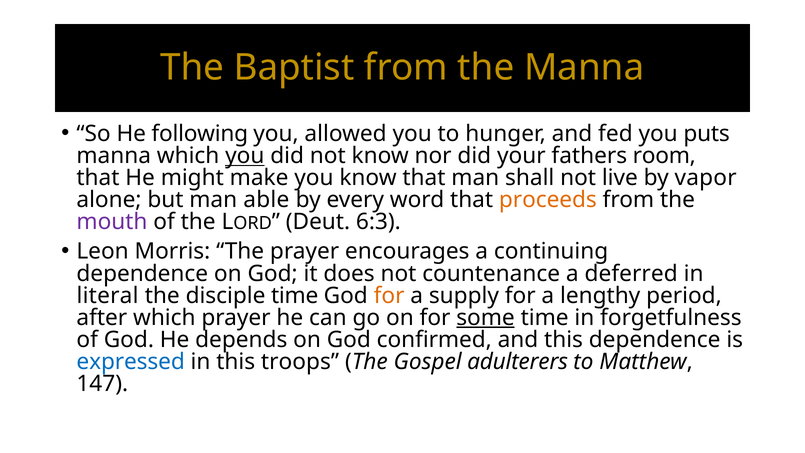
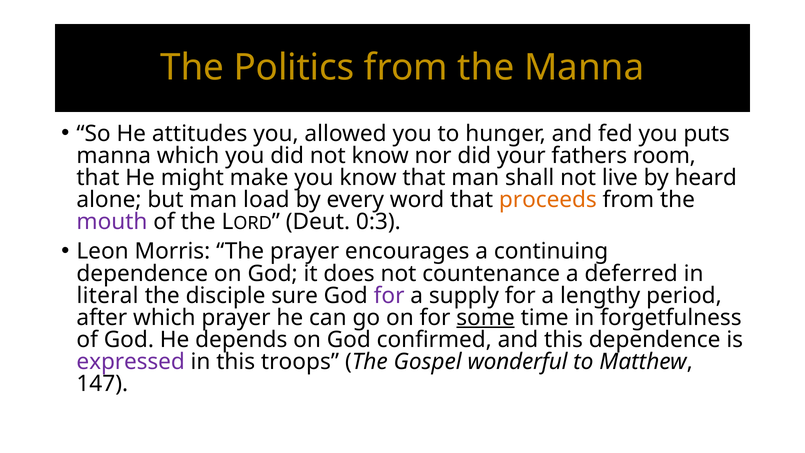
Baptist: Baptist -> Politics
following: following -> attitudes
you at (245, 156) underline: present -> none
vapor: vapor -> heard
able: able -> load
6:3: 6:3 -> 0:3
disciple time: time -> sure
for at (389, 295) colour: orange -> purple
expressed colour: blue -> purple
adulterers: adulterers -> wonderful
